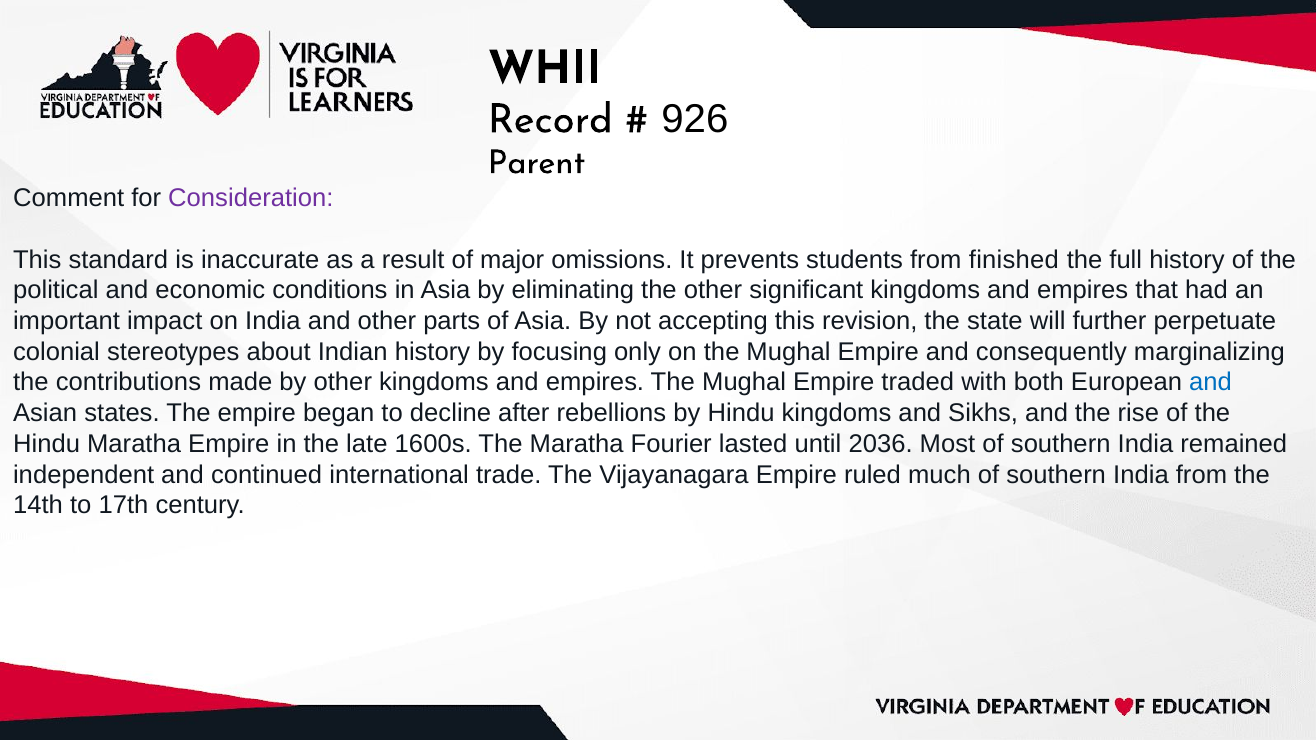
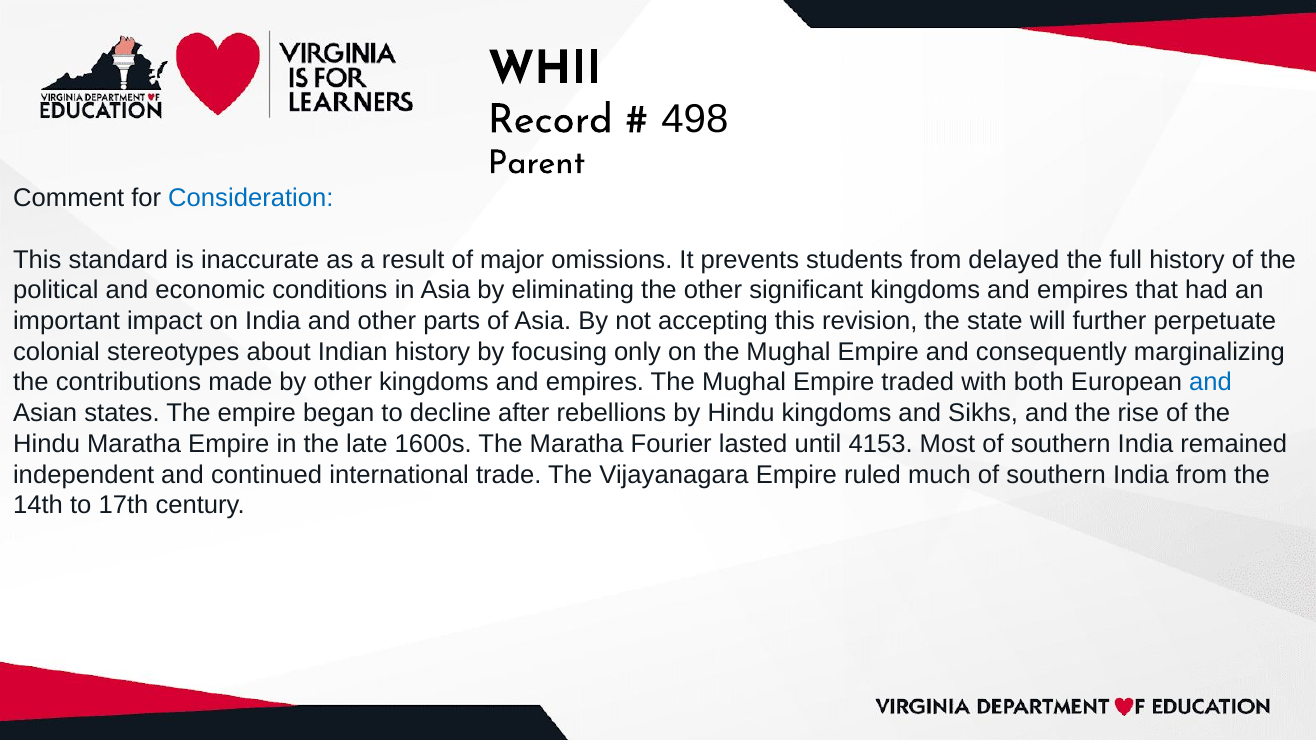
926: 926 -> 498
Consideration colour: purple -> blue
finished: finished -> delayed
2036: 2036 -> 4153
